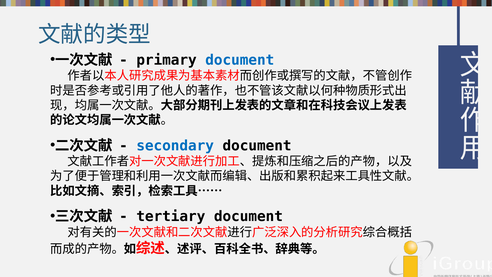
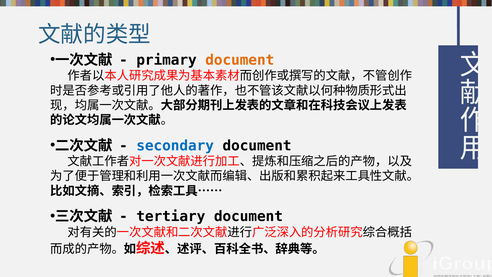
document at (240, 60) colour: blue -> orange
